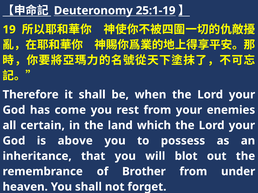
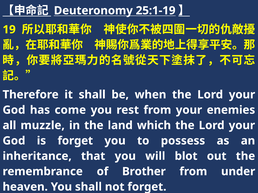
certain: certain -> muzzle
is above: above -> forget
